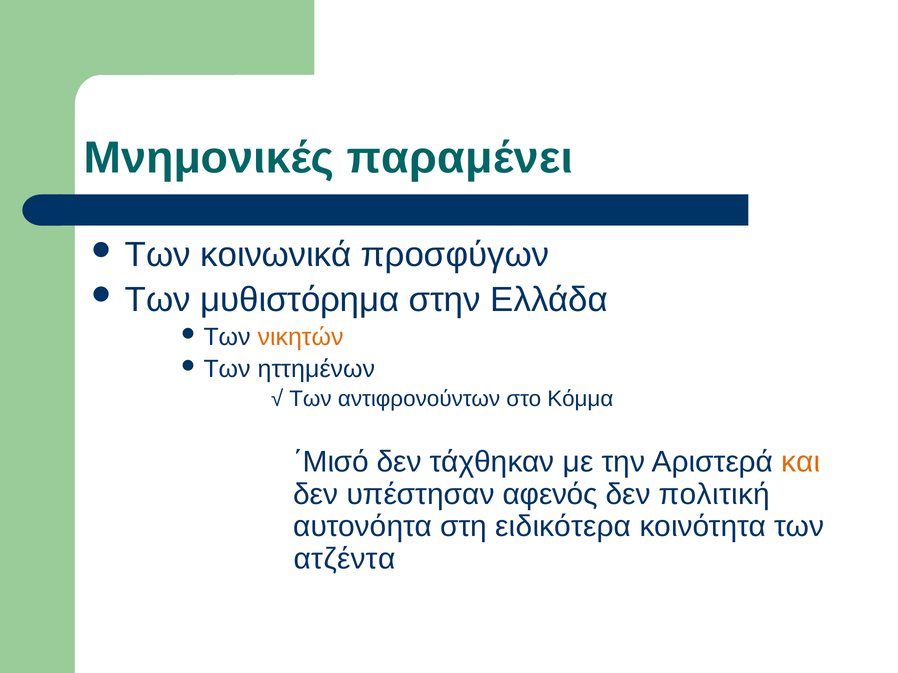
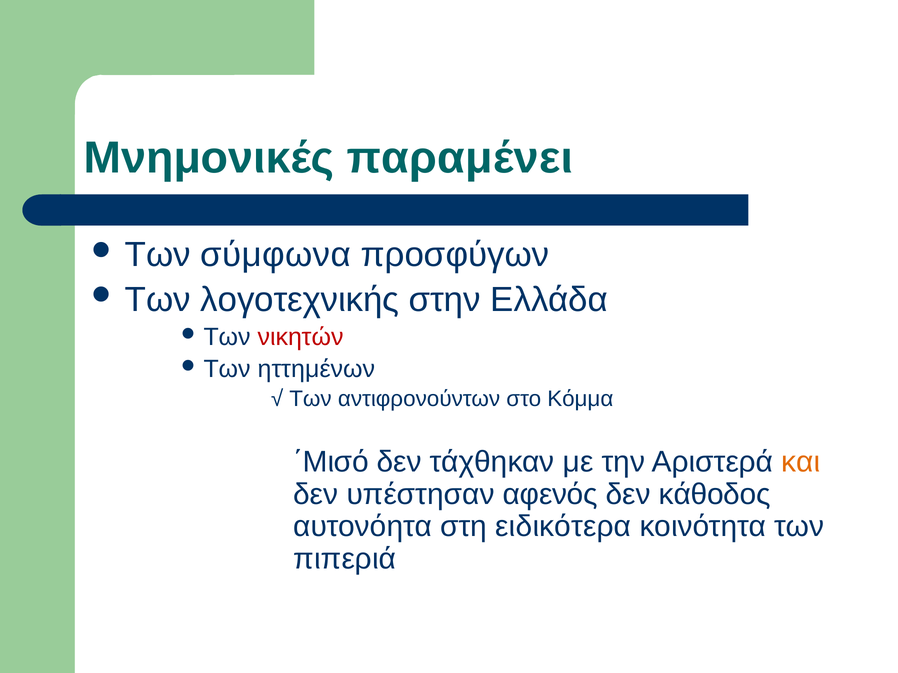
κοινωνικά: κοινωνικά -> σύμφωνα
μυθιστόρημα: μυθιστόρημα -> λογοτεχνικής
νικητών colour: orange -> red
πολιτική: πολιτική -> κάθοδος
ατζέντα: ατζέντα -> πιπεριά
